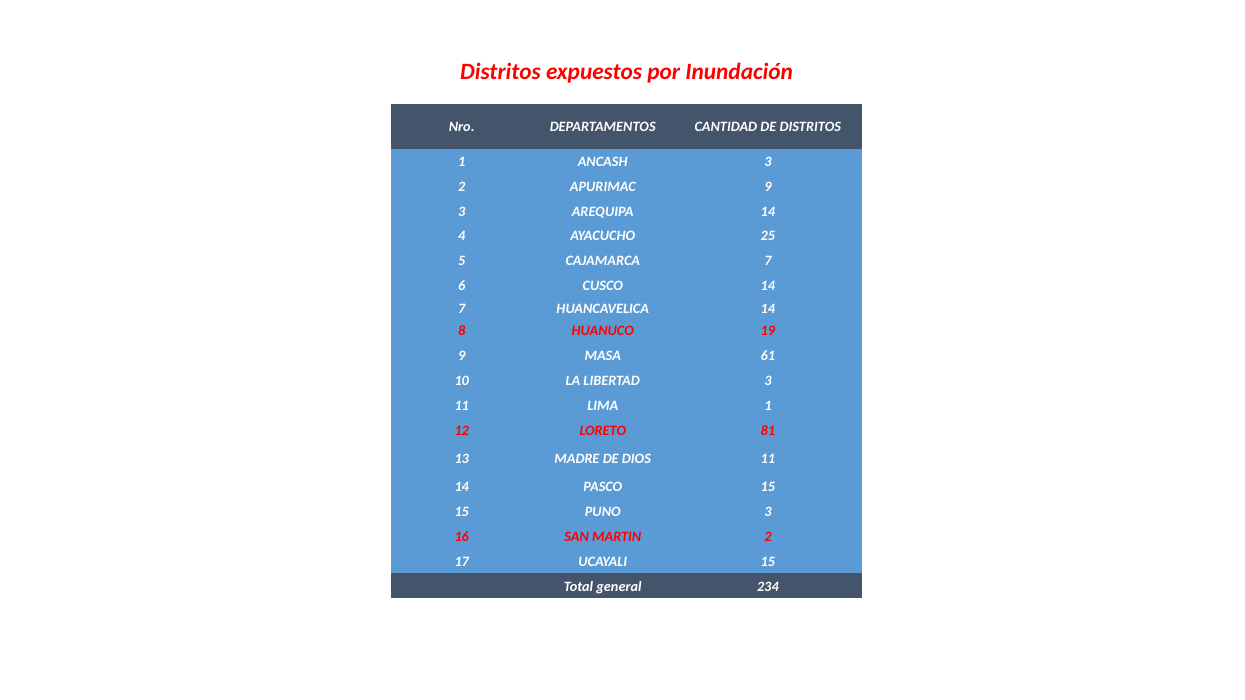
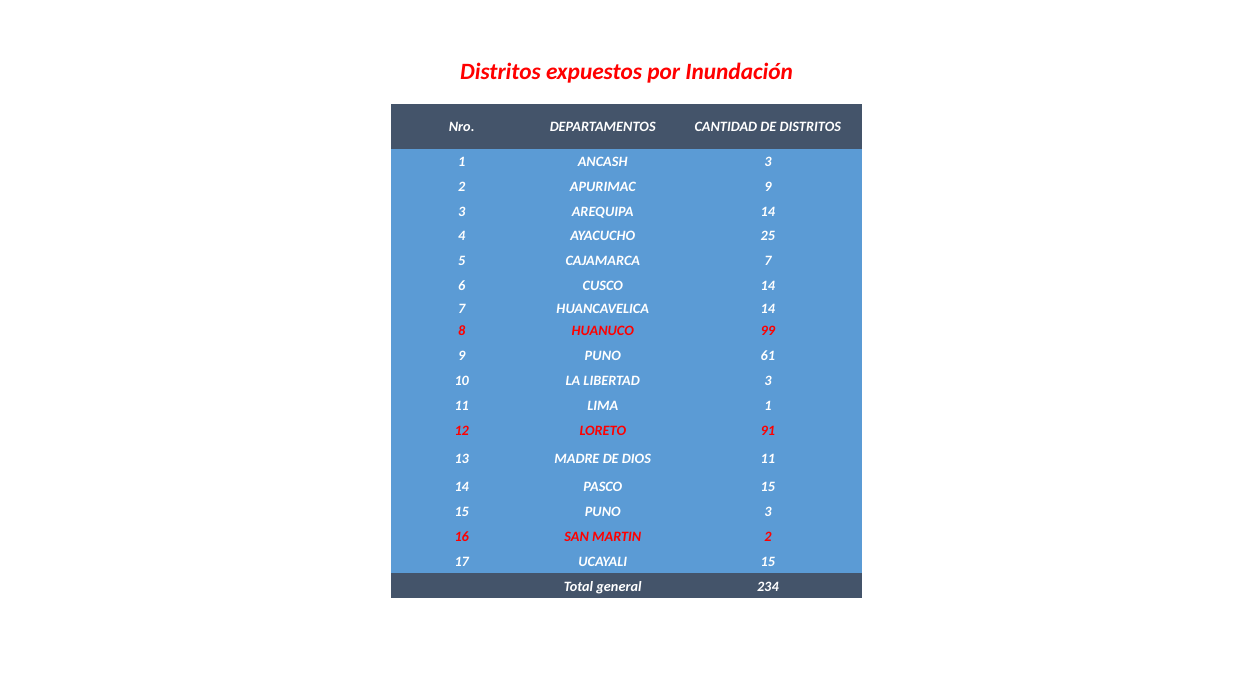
19: 19 -> 99
9 MASA: MASA -> PUNO
81: 81 -> 91
